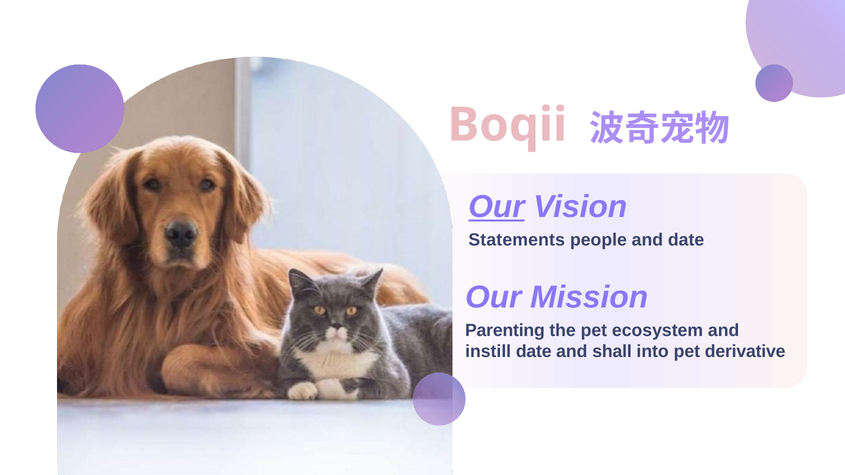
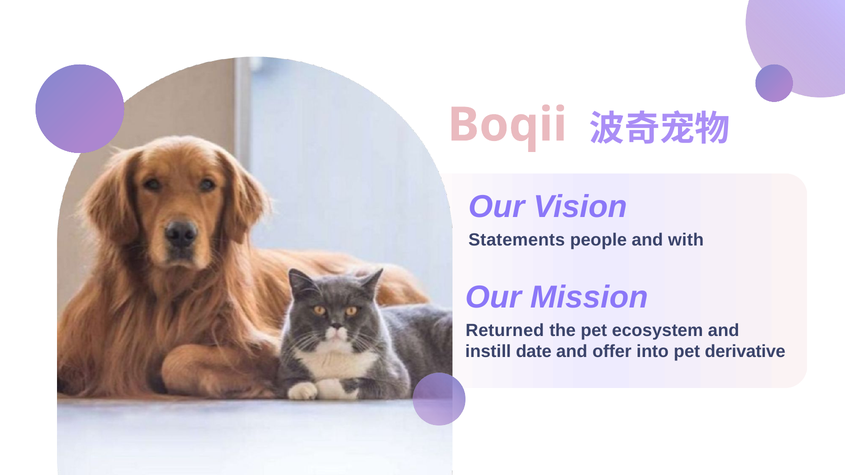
Our at (496, 207) underline: present -> none
and date: date -> with
Parenting: Parenting -> Returned
shall: shall -> offer
